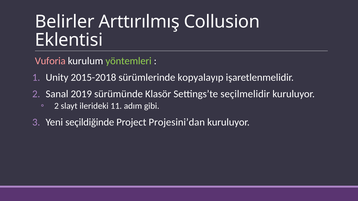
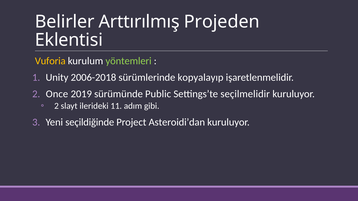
Collusion: Collusion -> Projeden
Vuforia colour: pink -> yellow
2015-2018: 2015-2018 -> 2006-2018
Sanal: Sanal -> Once
Klasör: Klasör -> Public
Projesini’dan: Projesini’dan -> Asteroidi’dan
